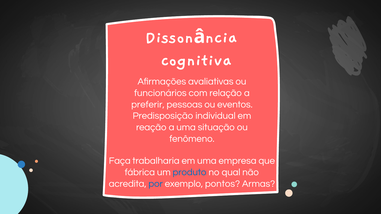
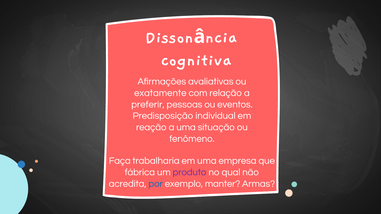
funcionários: funcionários -> exatamente
produto colour: blue -> purple
pontos: pontos -> manter
